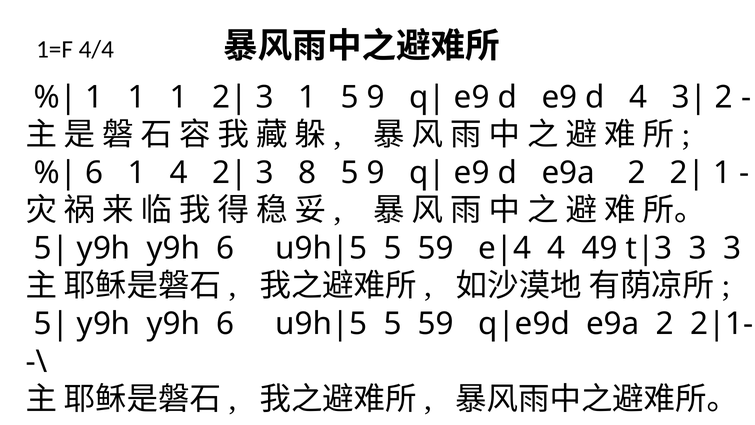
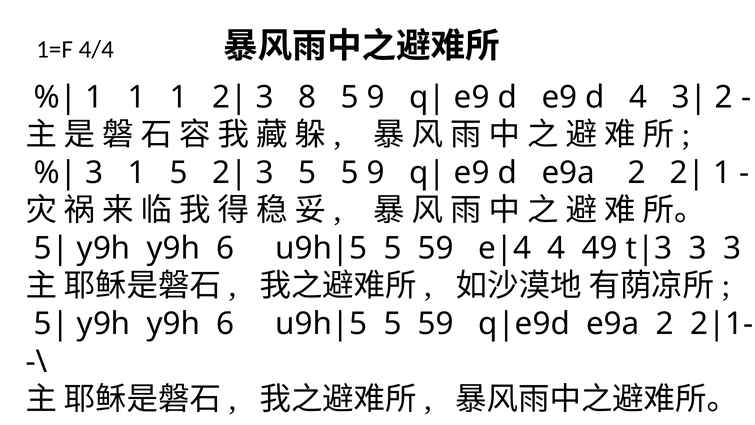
3 1: 1 -> 8
6 at (94, 173): 6 -> 3
1 4: 4 -> 5
3 8: 8 -> 5
